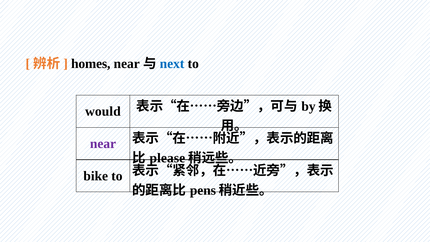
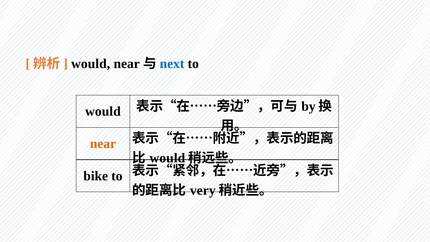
homes at (91, 64): homes -> would
near at (103, 144) colour: purple -> orange
please at (167, 158): please -> would
pens: pens -> very
